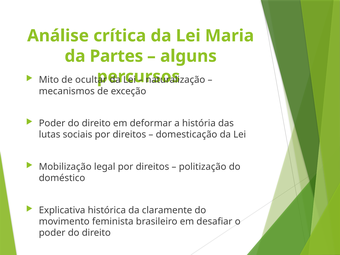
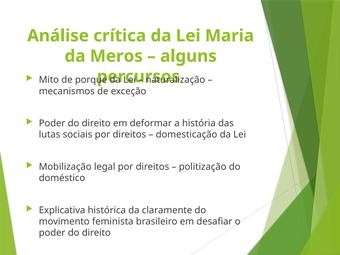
Partes: Partes -> Meros
ocultar: ocultar -> porque
